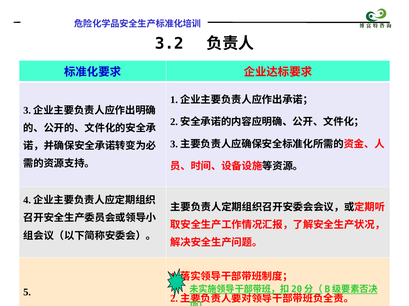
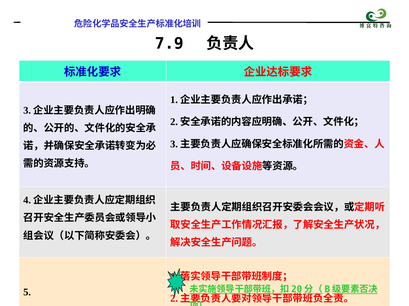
3.2: 3.2 -> 7.9
